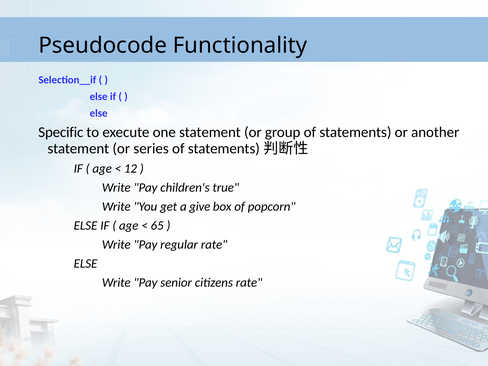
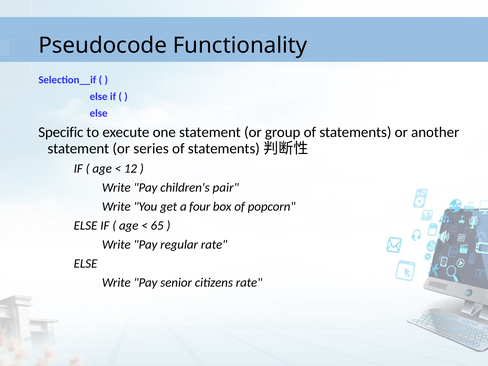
true: true -> pair
give: give -> four
